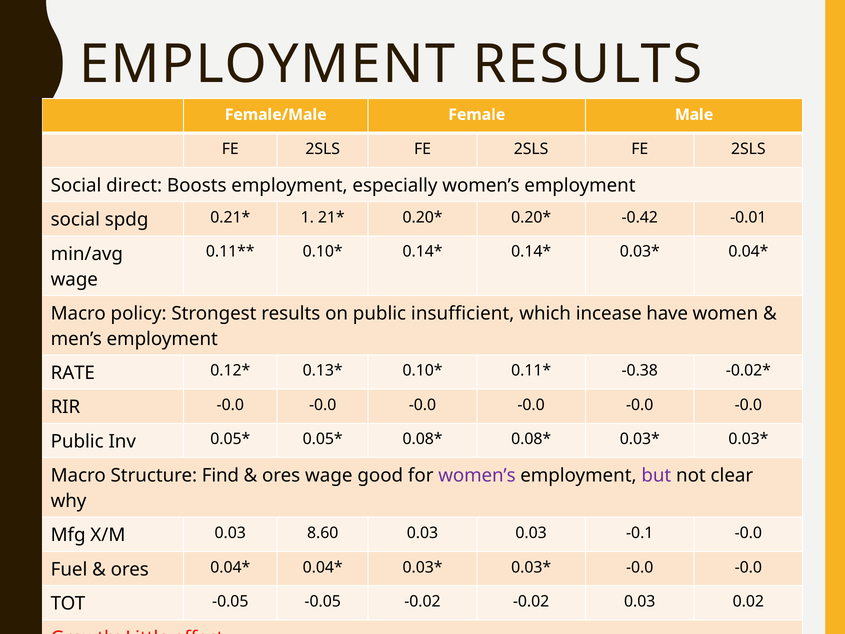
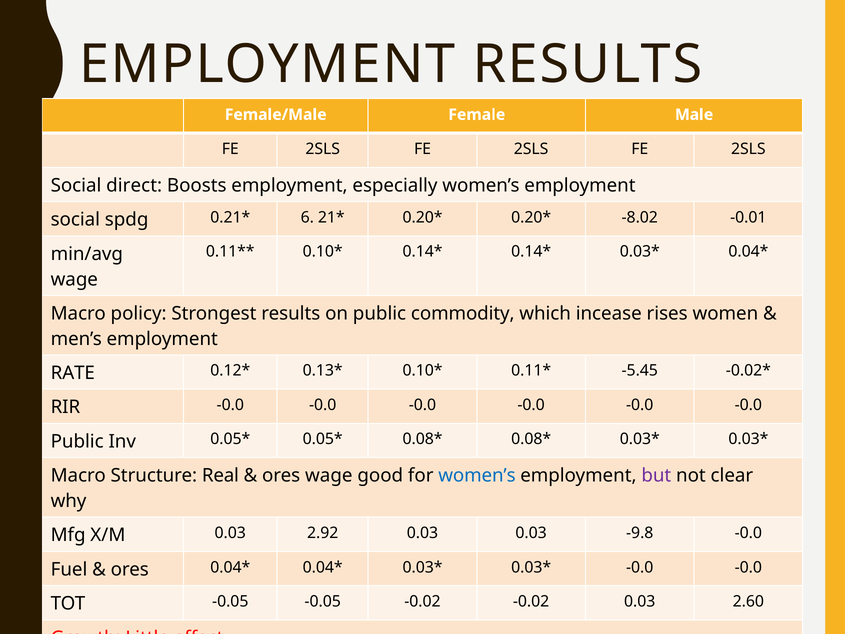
1: 1 -> 6
-0.42: -0.42 -> -8.02
insufficient: insufficient -> commodity
have: have -> rises
-0.38: -0.38 -> -5.45
Find: Find -> Real
women’s at (477, 475) colour: purple -> blue
8.60: 8.60 -> 2.92
-0.1: -0.1 -> -9.8
0.02: 0.02 -> 2.60
